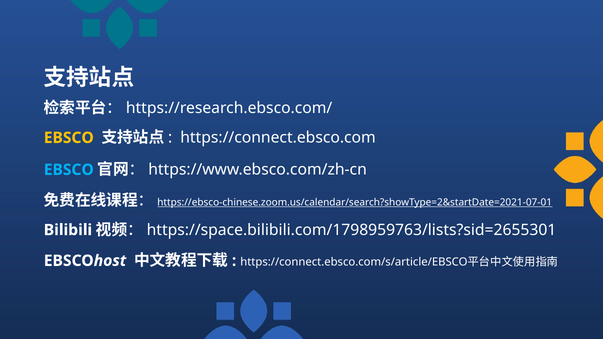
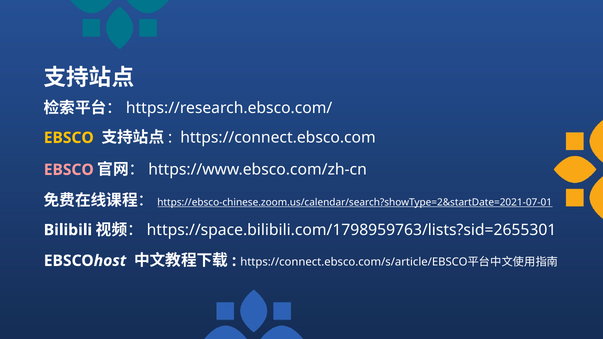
EBSCO at (69, 170) colour: light blue -> pink
